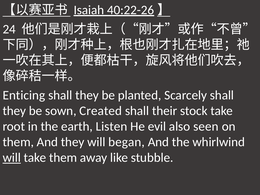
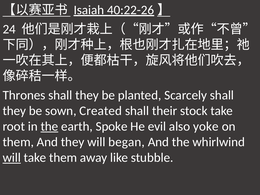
Enticing: Enticing -> Thrones
the at (49, 126) underline: none -> present
Listen: Listen -> Spoke
seen: seen -> yoke
